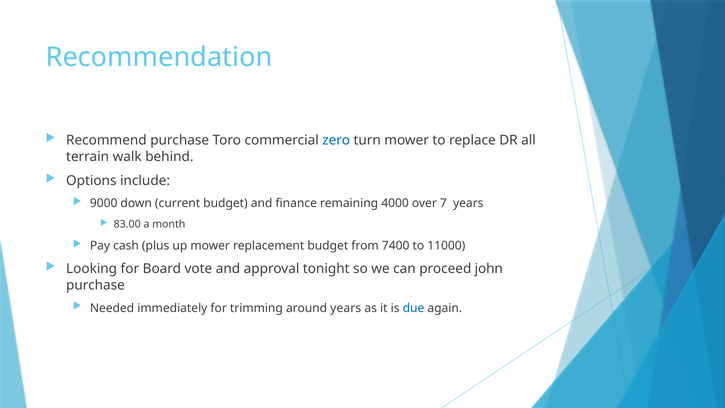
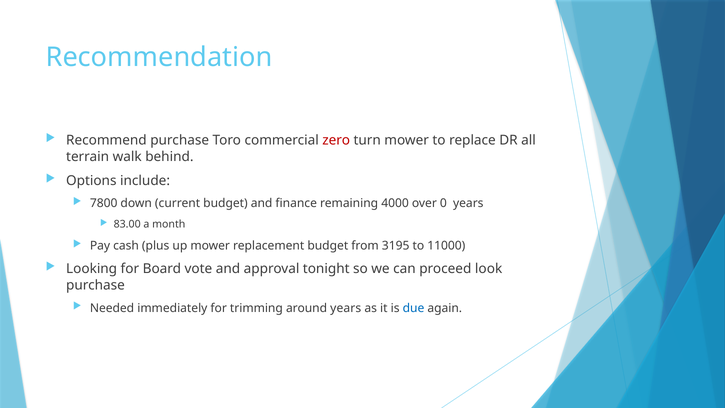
zero colour: blue -> red
9000: 9000 -> 7800
7: 7 -> 0
7400: 7400 -> 3195
john: john -> look
